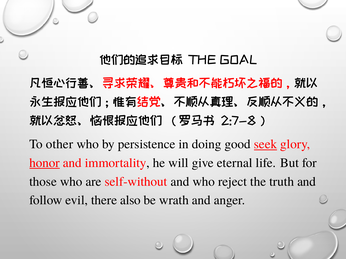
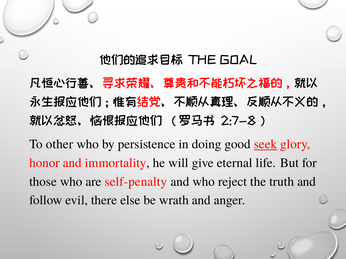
honor underline: present -> none
self-without: self-without -> self-penalty
also: also -> else
